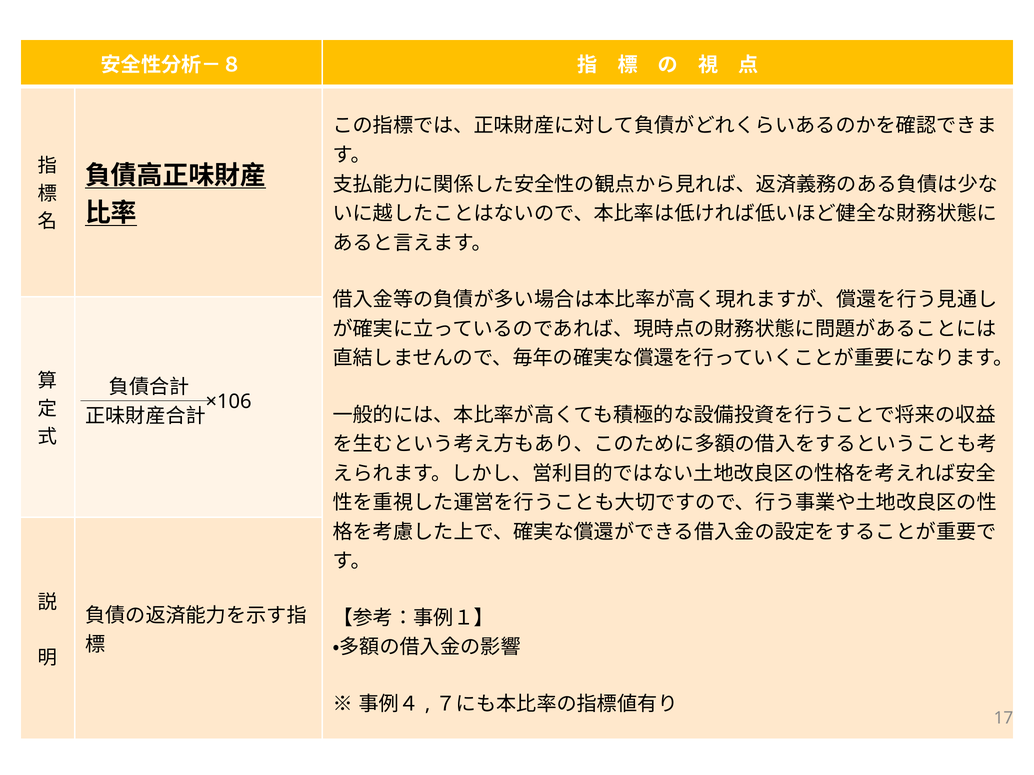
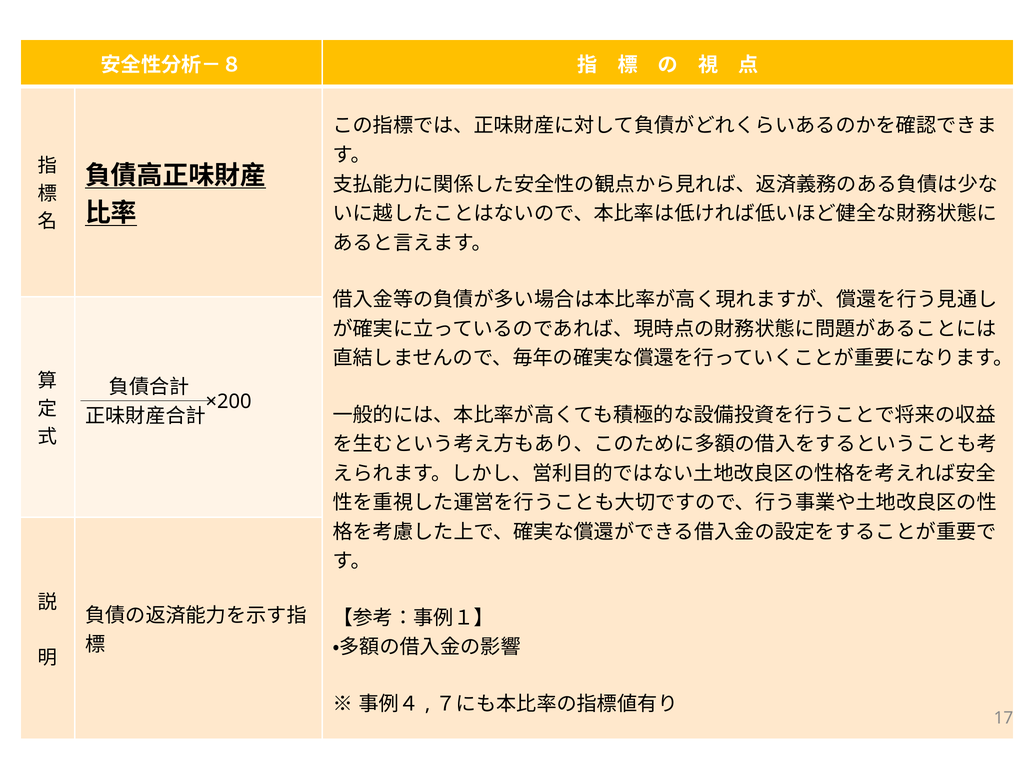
×106: ×106 -> ×200
